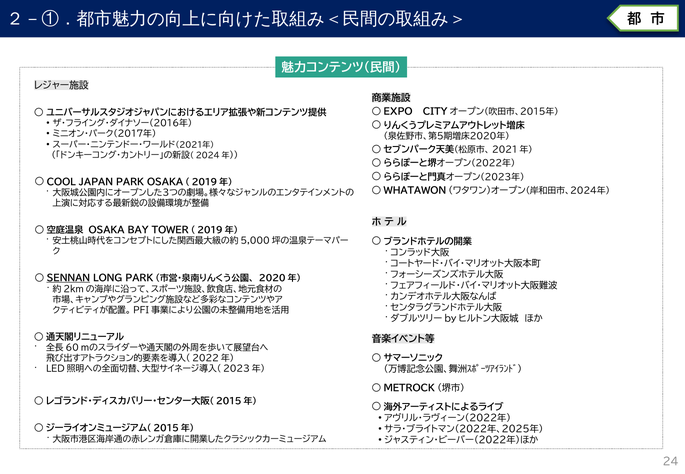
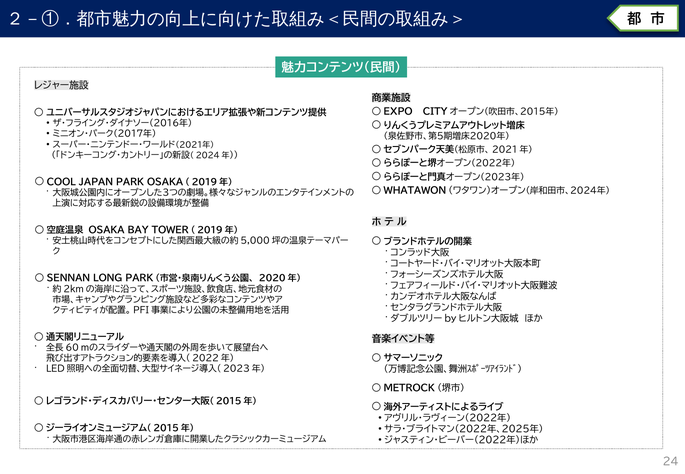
SENNAN underline: present -> none
